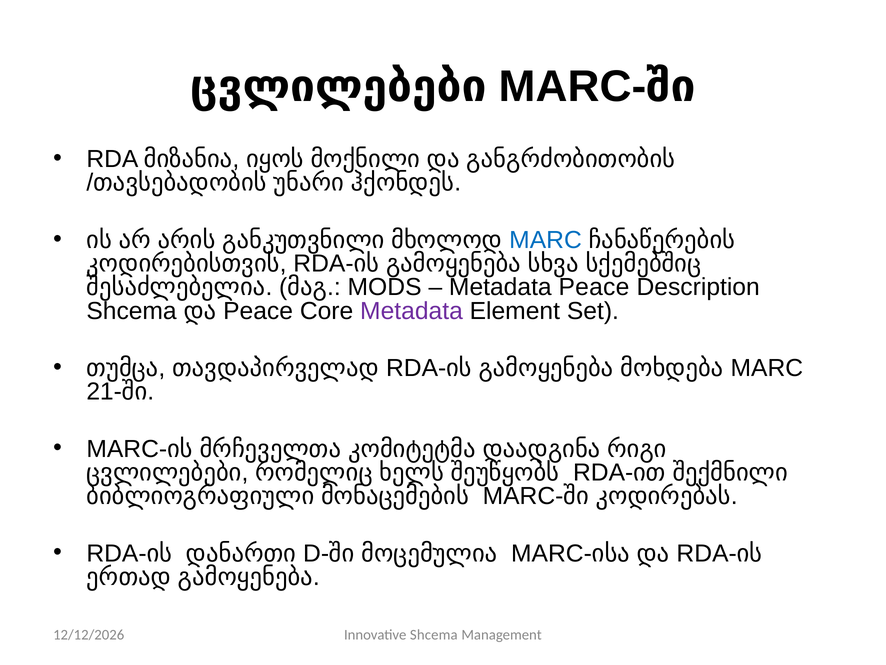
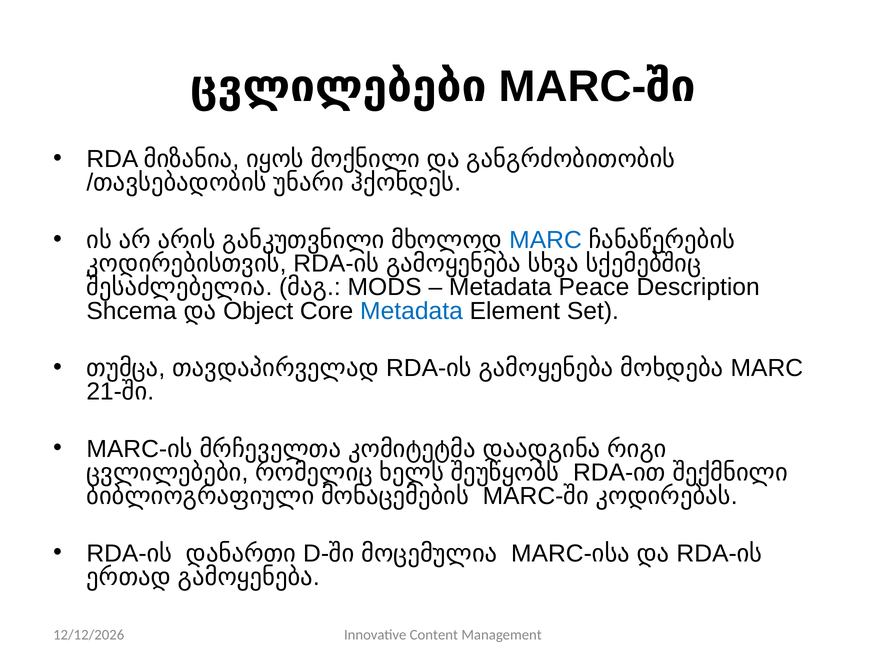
Shcema Peace: Peace -> Object
Metadata at (411, 311) colour: purple -> blue
Innovative Shcema: Shcema -> Content
